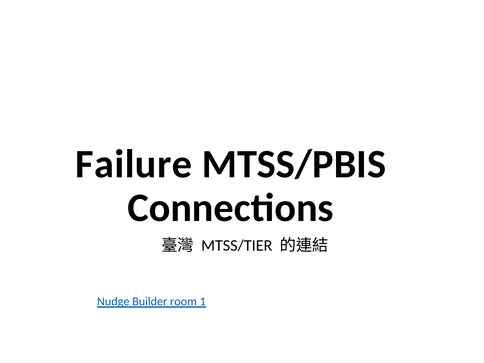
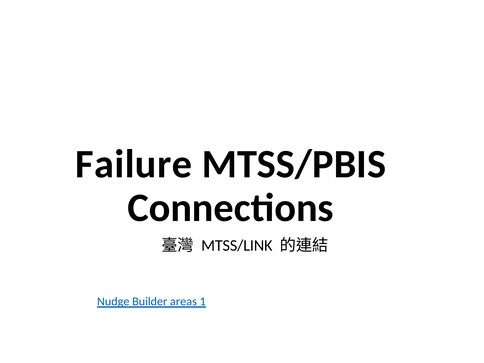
MTSS/TIER: MTSS/TIER -> MTSS/LINK
room: room -> areas
